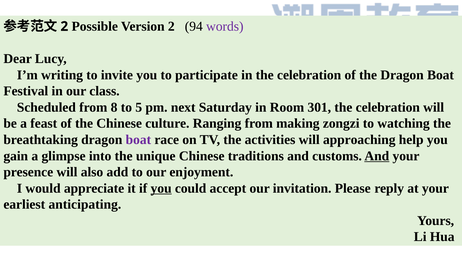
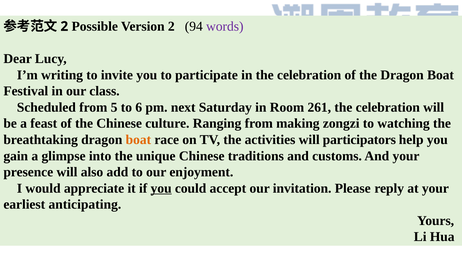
8: 8 -> 5
5: 5 -> 6
301: 301 -> 261
boat at (138, 140) colour: purple -> orange
approaching: approaching -> participators
And at (377, 156) underline: present -> none
